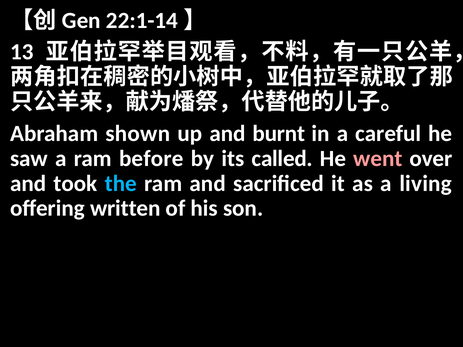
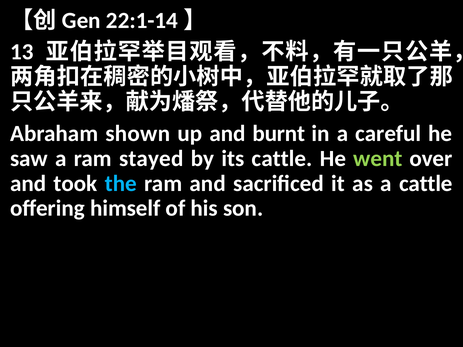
before: before -> stayed
its called: called -> cattle
went colour: pink -> light green
a living: living -> cattle
written: written -> himself
